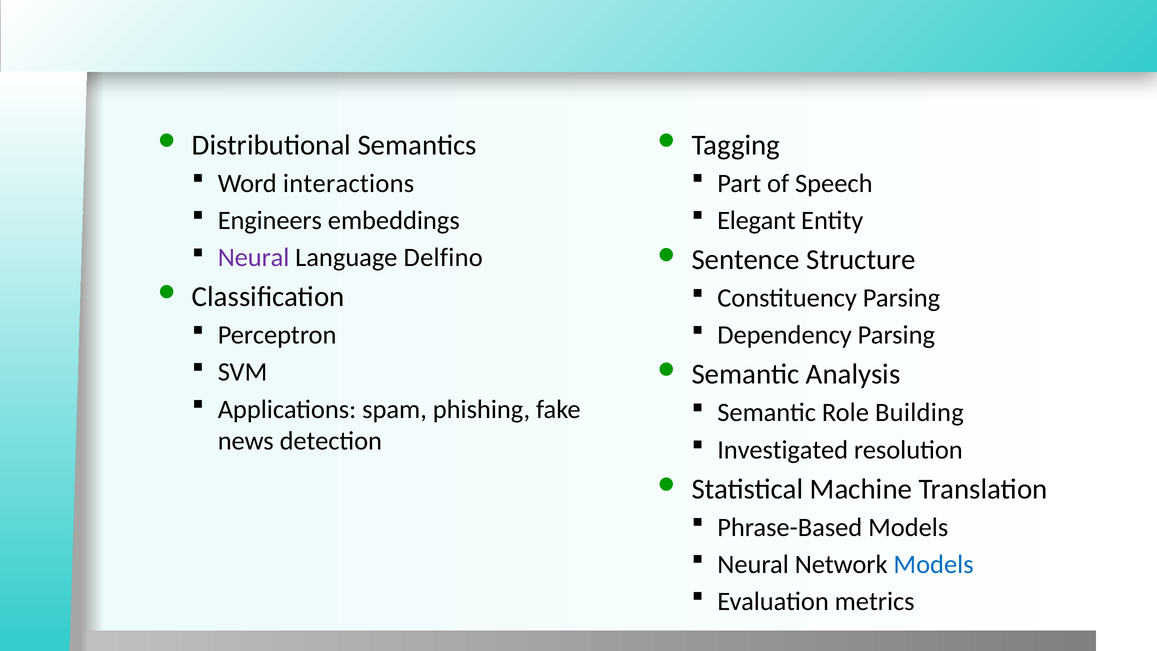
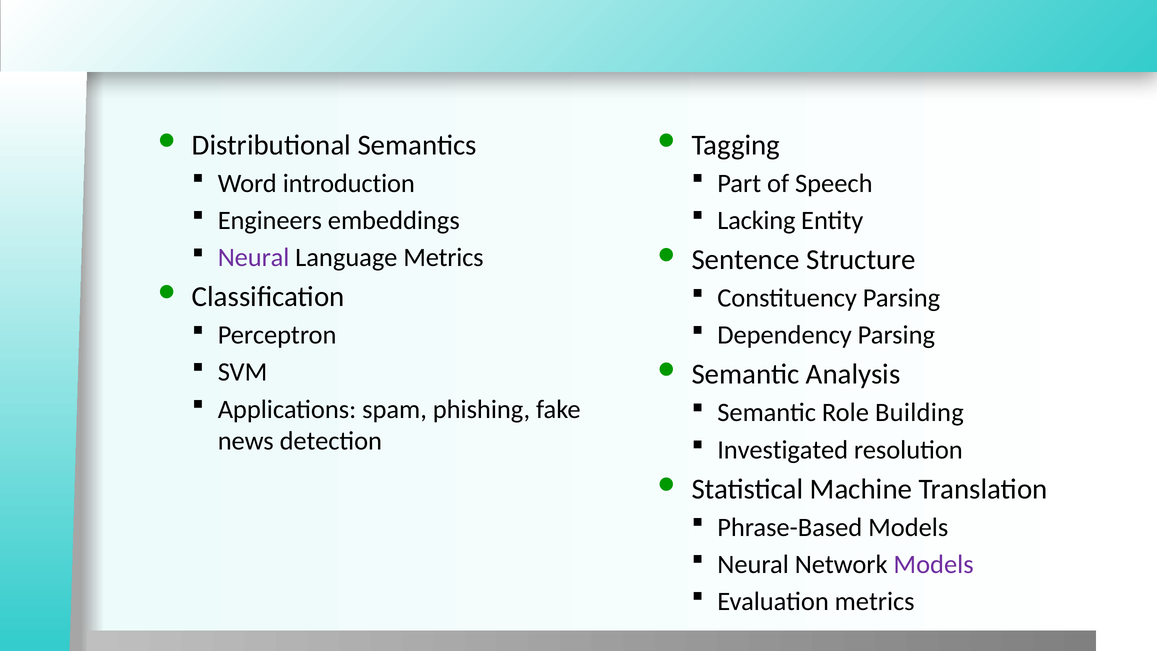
interactions: interactions -> introduction
Elegant: Elegant -> Lacking
Language Delfino: Delfino -> Metrics
Models at (934, 564) colour: blue -> purple
